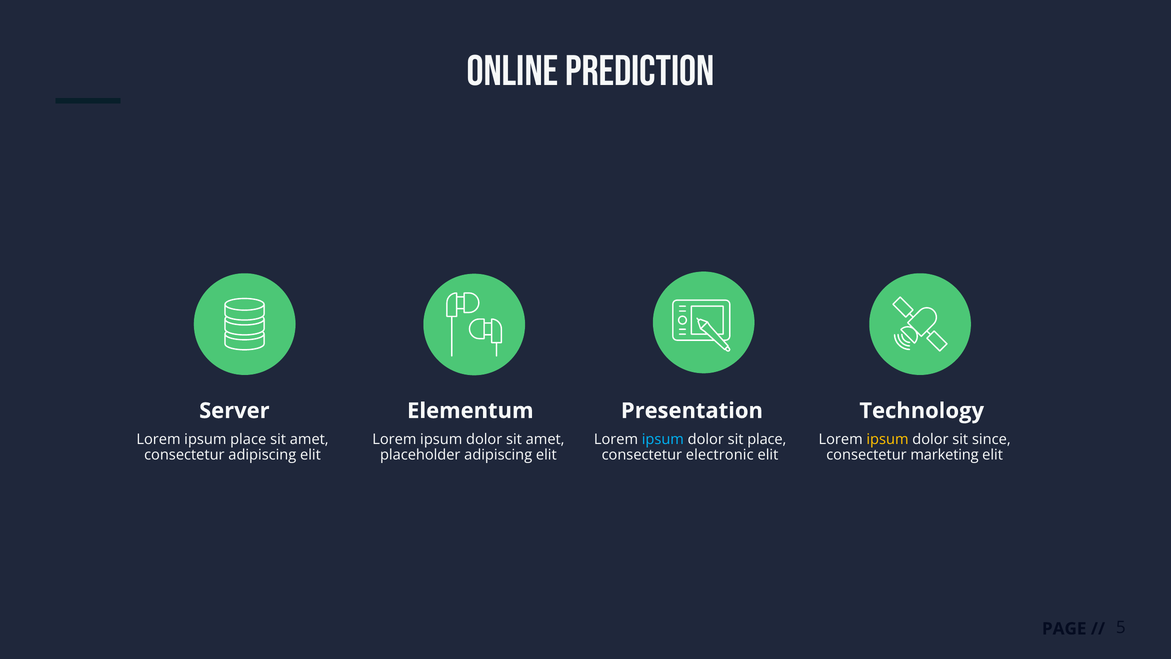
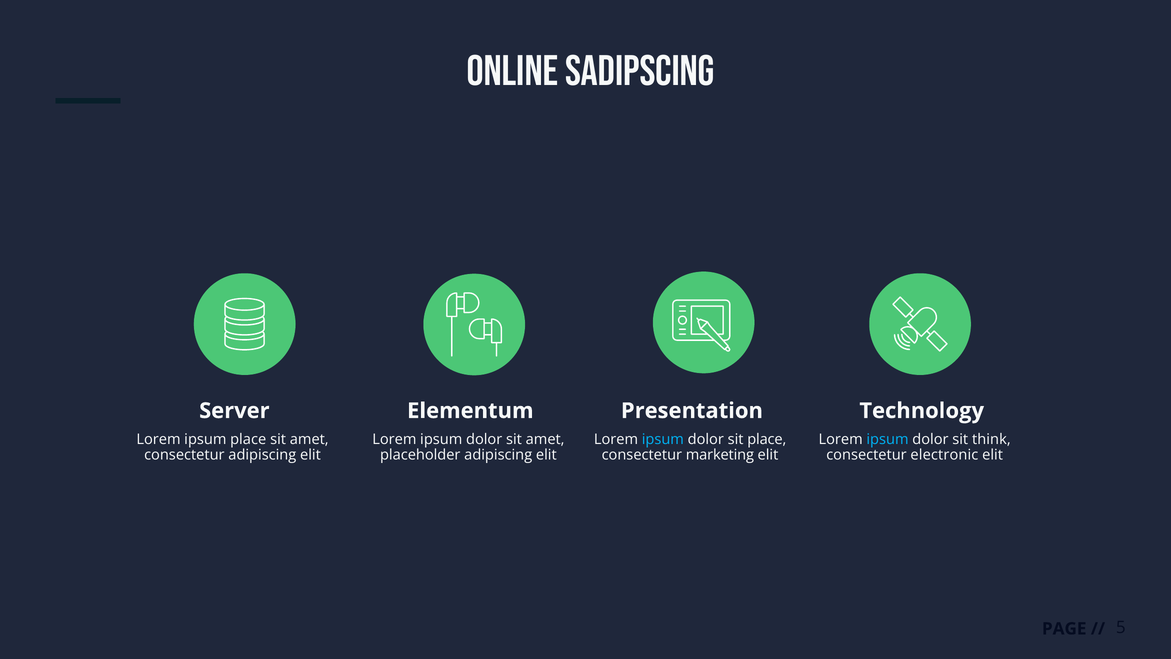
PREDICTION: PREDICTION -> SADIPSCING
ipsum at (887, 439) colour: yellow -> light blue
since: since -> think
electronic: electronic -> marketing
marketing: marketing -> electronic
